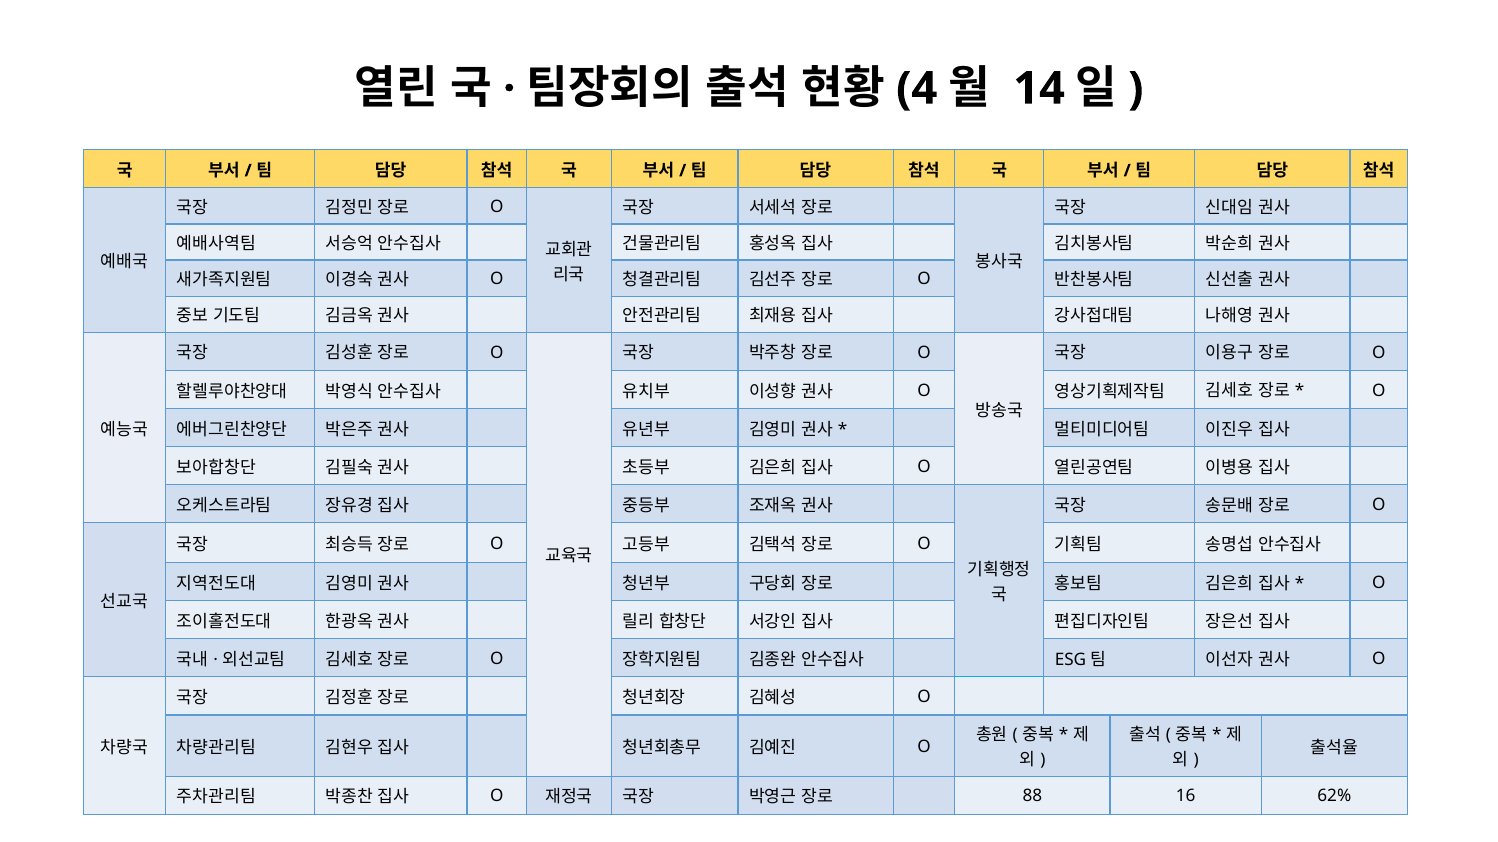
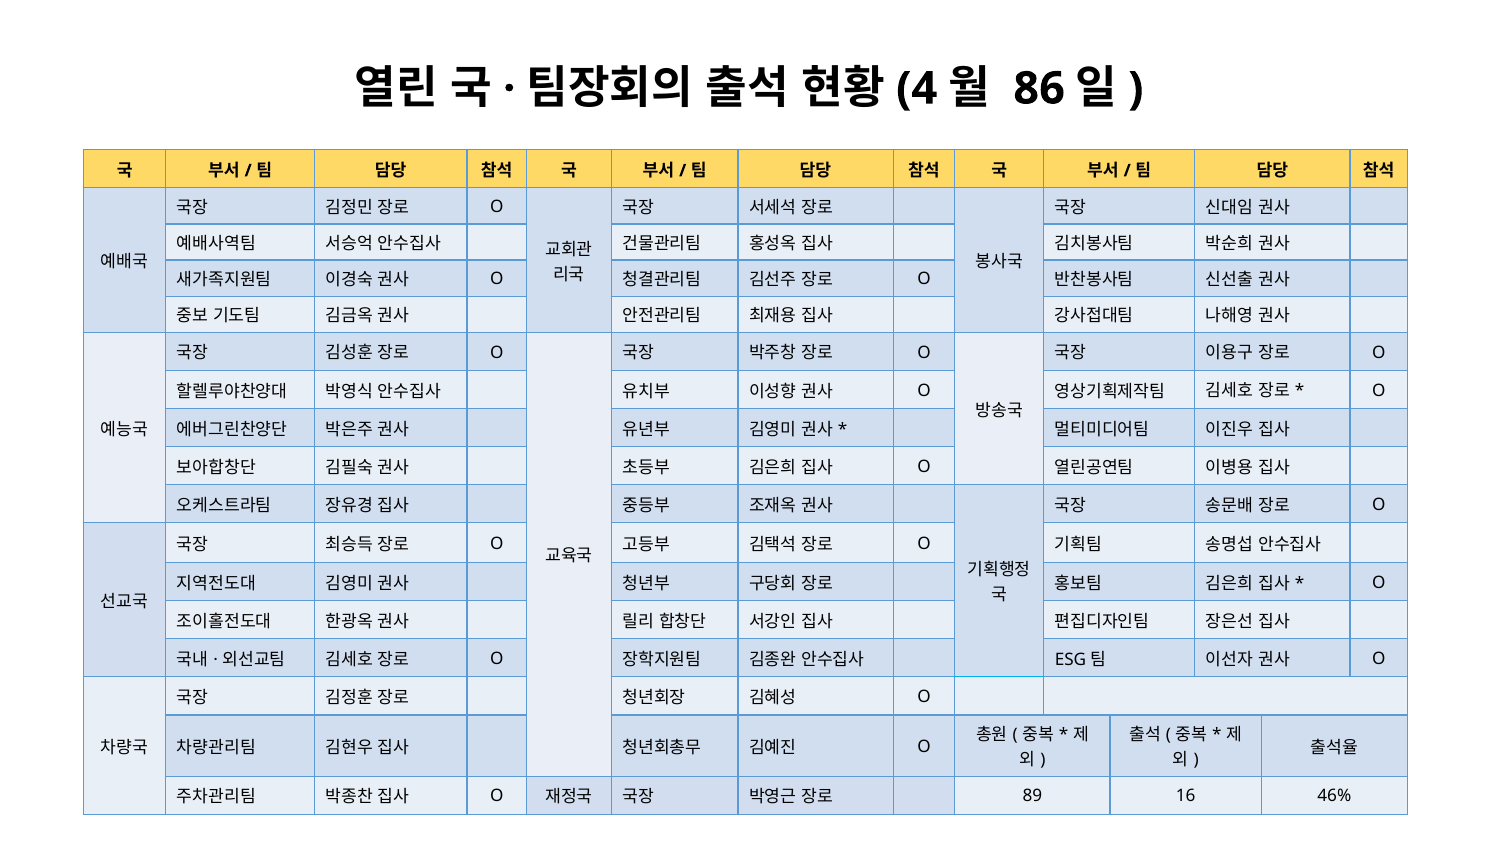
14: 14 -> 86
88: 88 -> 89
62%: 62% -> 46%
